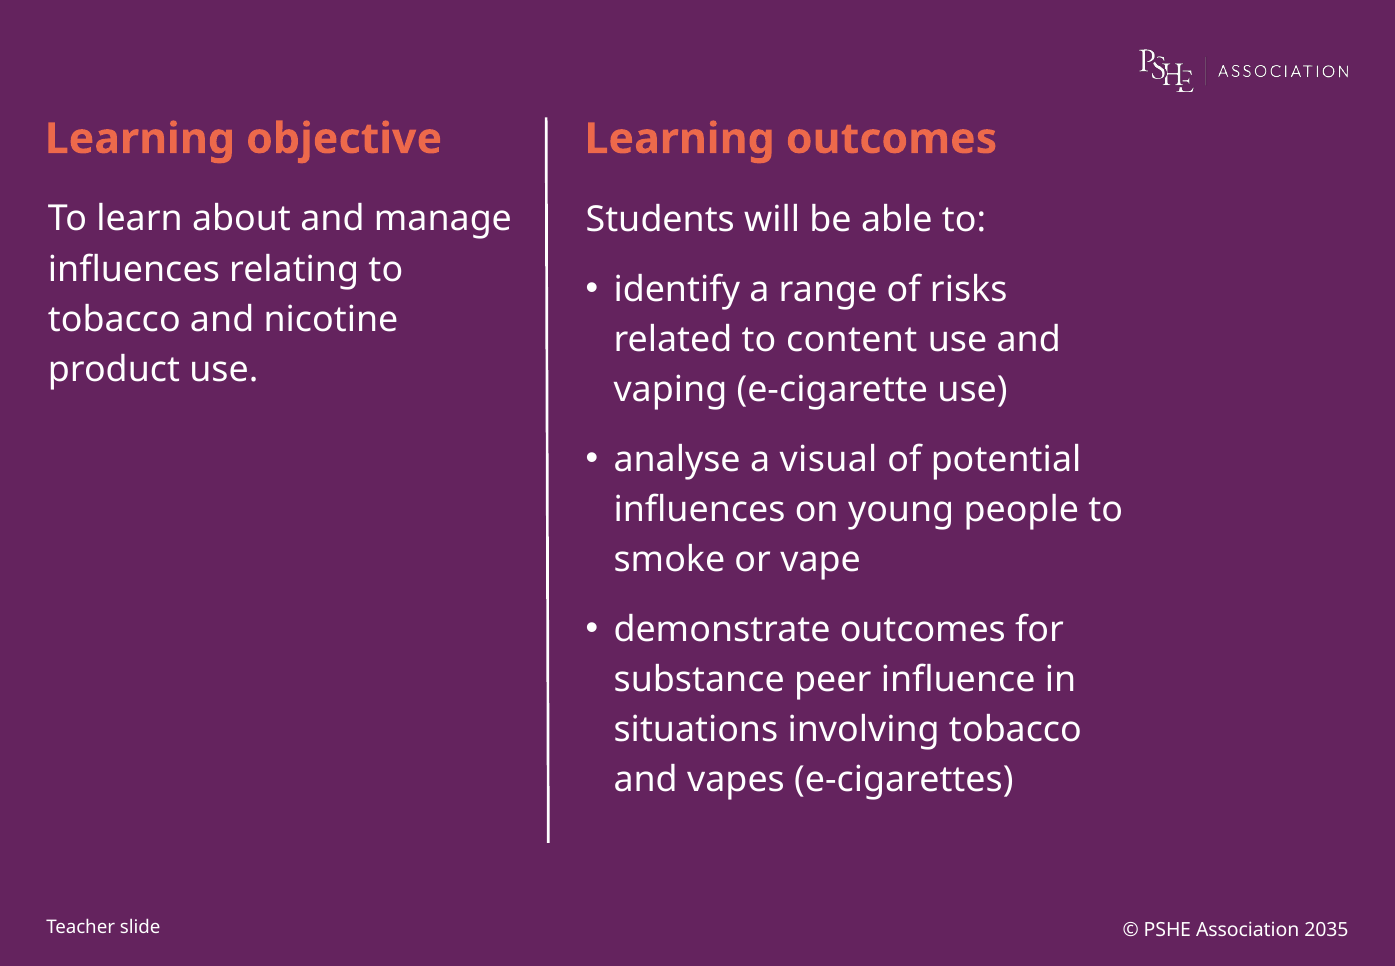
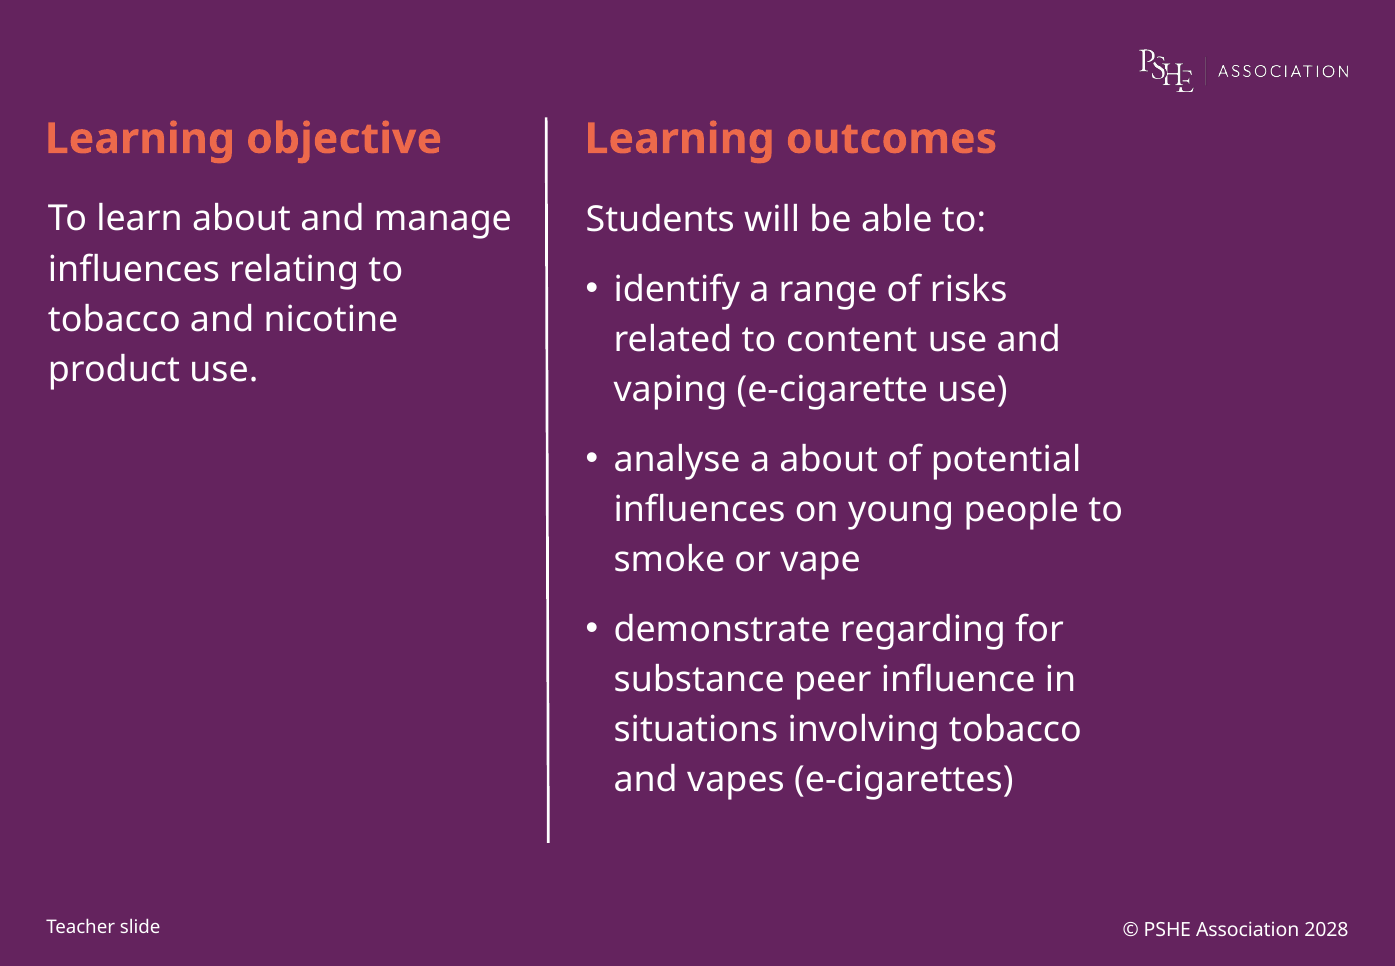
a visual: visual -> about
demonstrate outcomes: outcomes -> regarding
2035: 2035 -> 2028
